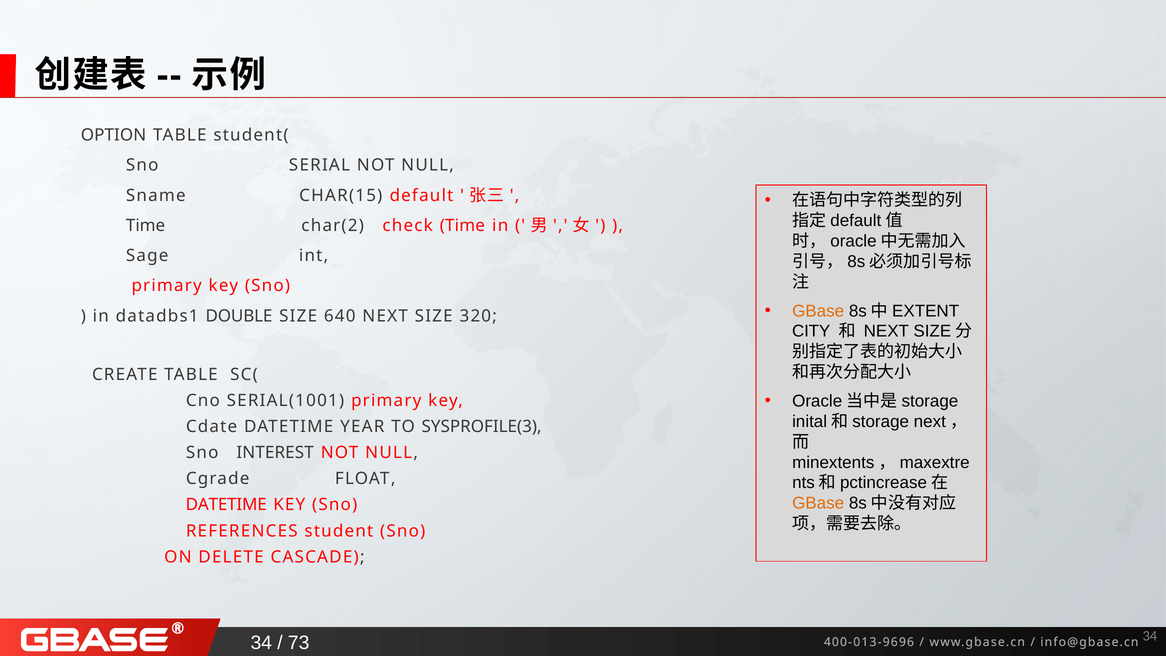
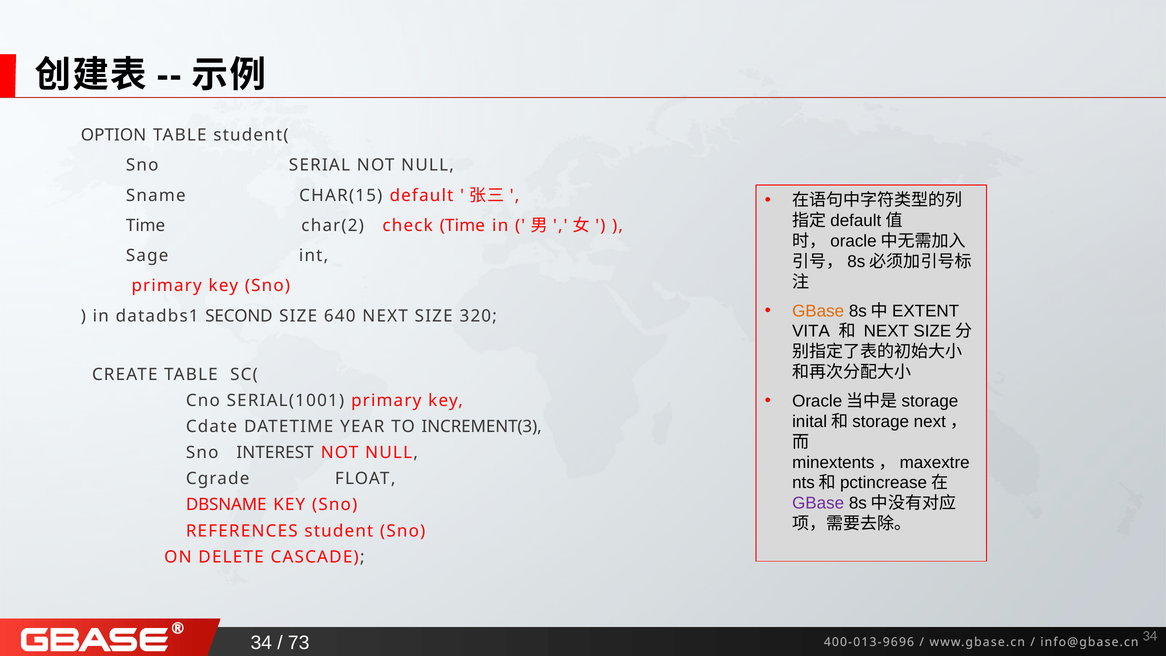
DOUBLE: DOUBLE -> SECOND
CITY: CITY -> VITA
SYSPROFILE(3: SYSPROFILE(3 -> INCREMENT(3
GBase at (818, 503) colour: orange -> purple
DATETIME at (226, 505): DATETIME -> DBSNAME
